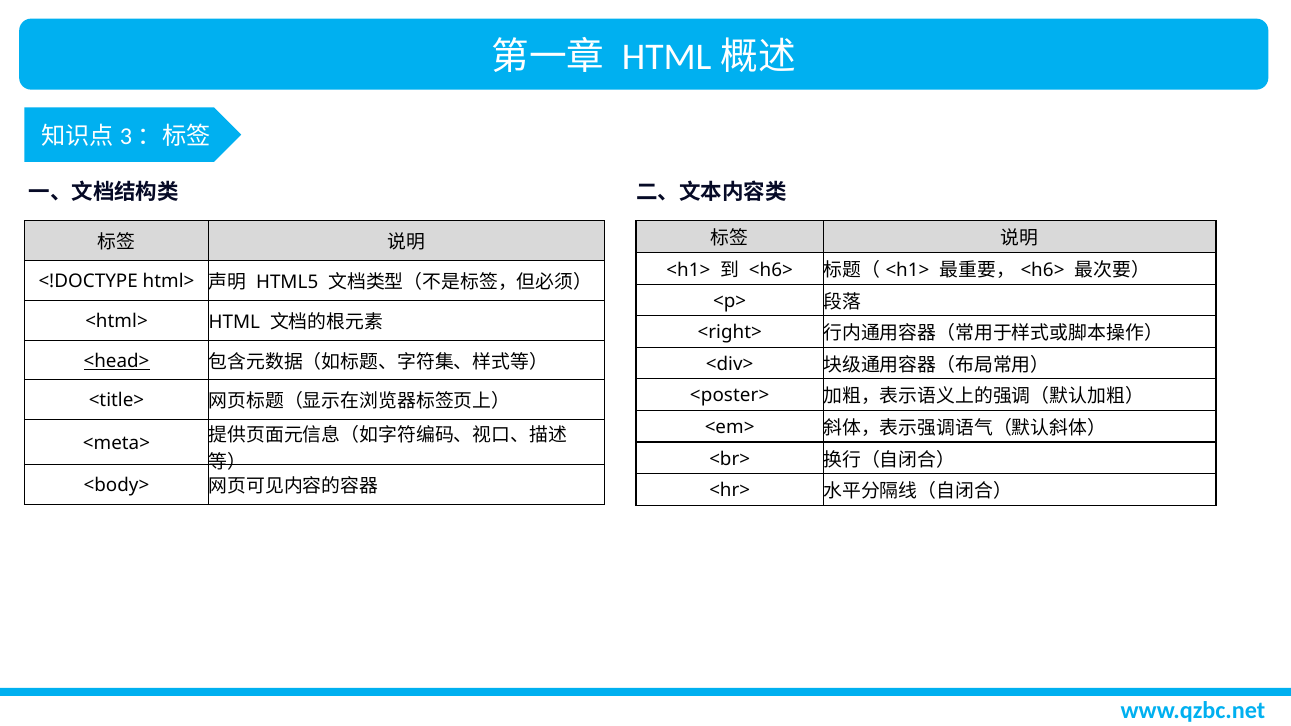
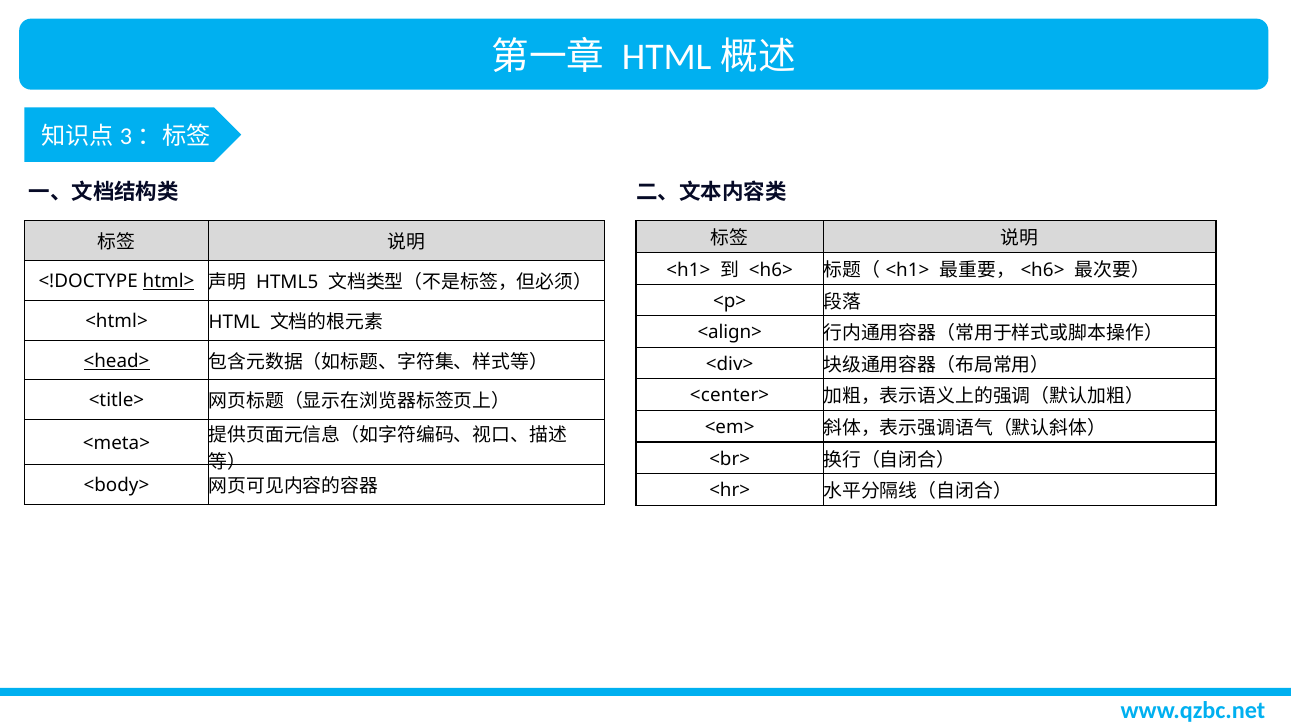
html> underline: none -> present
<right>: <right> -> <align>
<poster>: <poster> -> <center>
